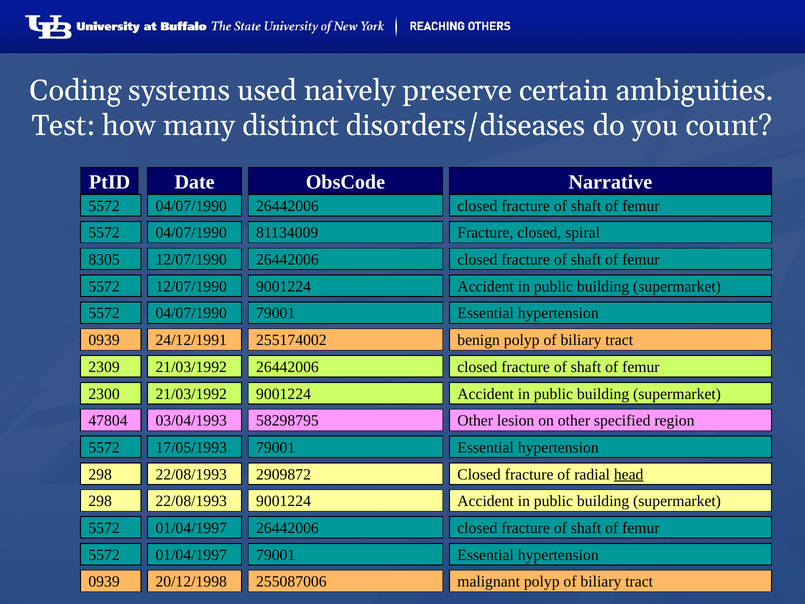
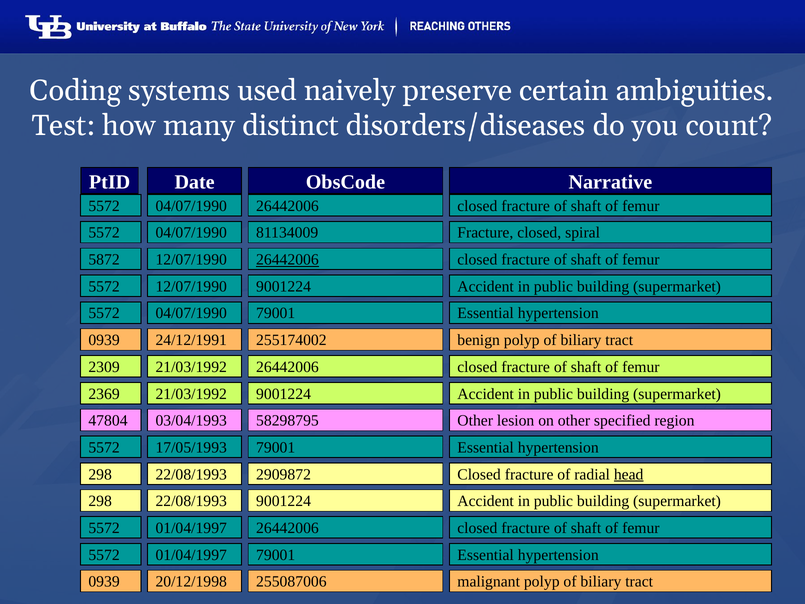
8305: 8305 -> 5872
26442006 at (287, 260) underline: none -> present
2300: 2300 -> 2369
